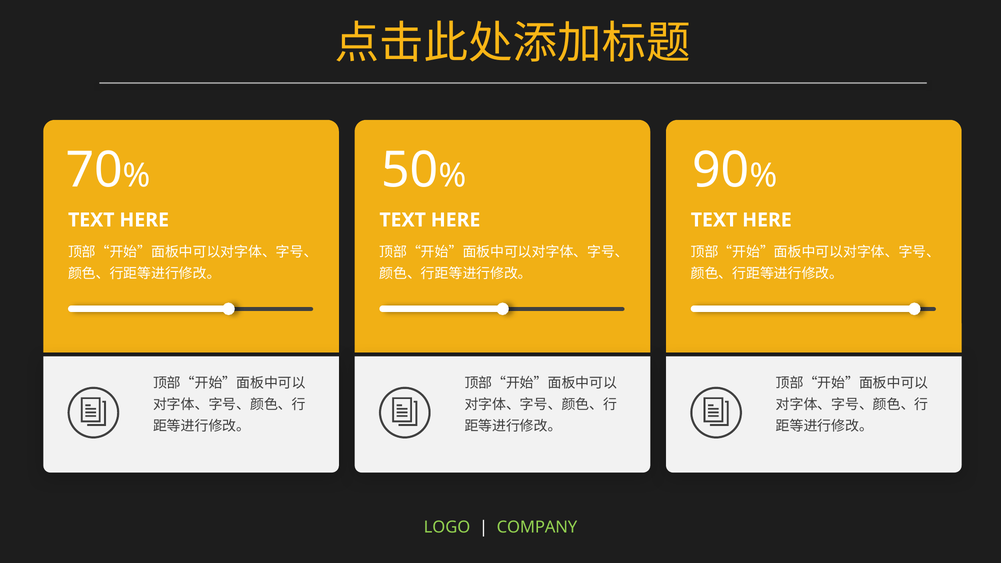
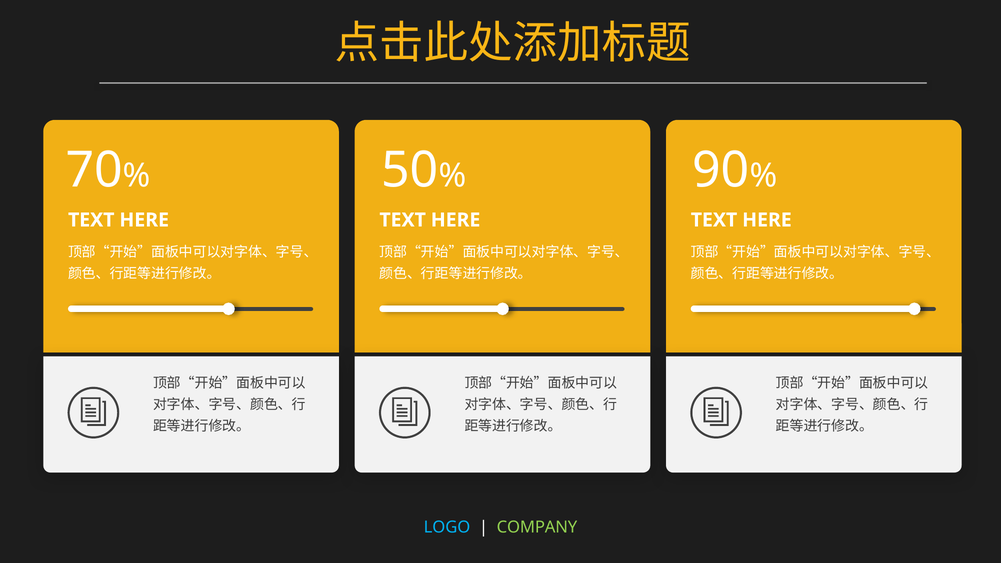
LOGO colour: light green -> light blue
